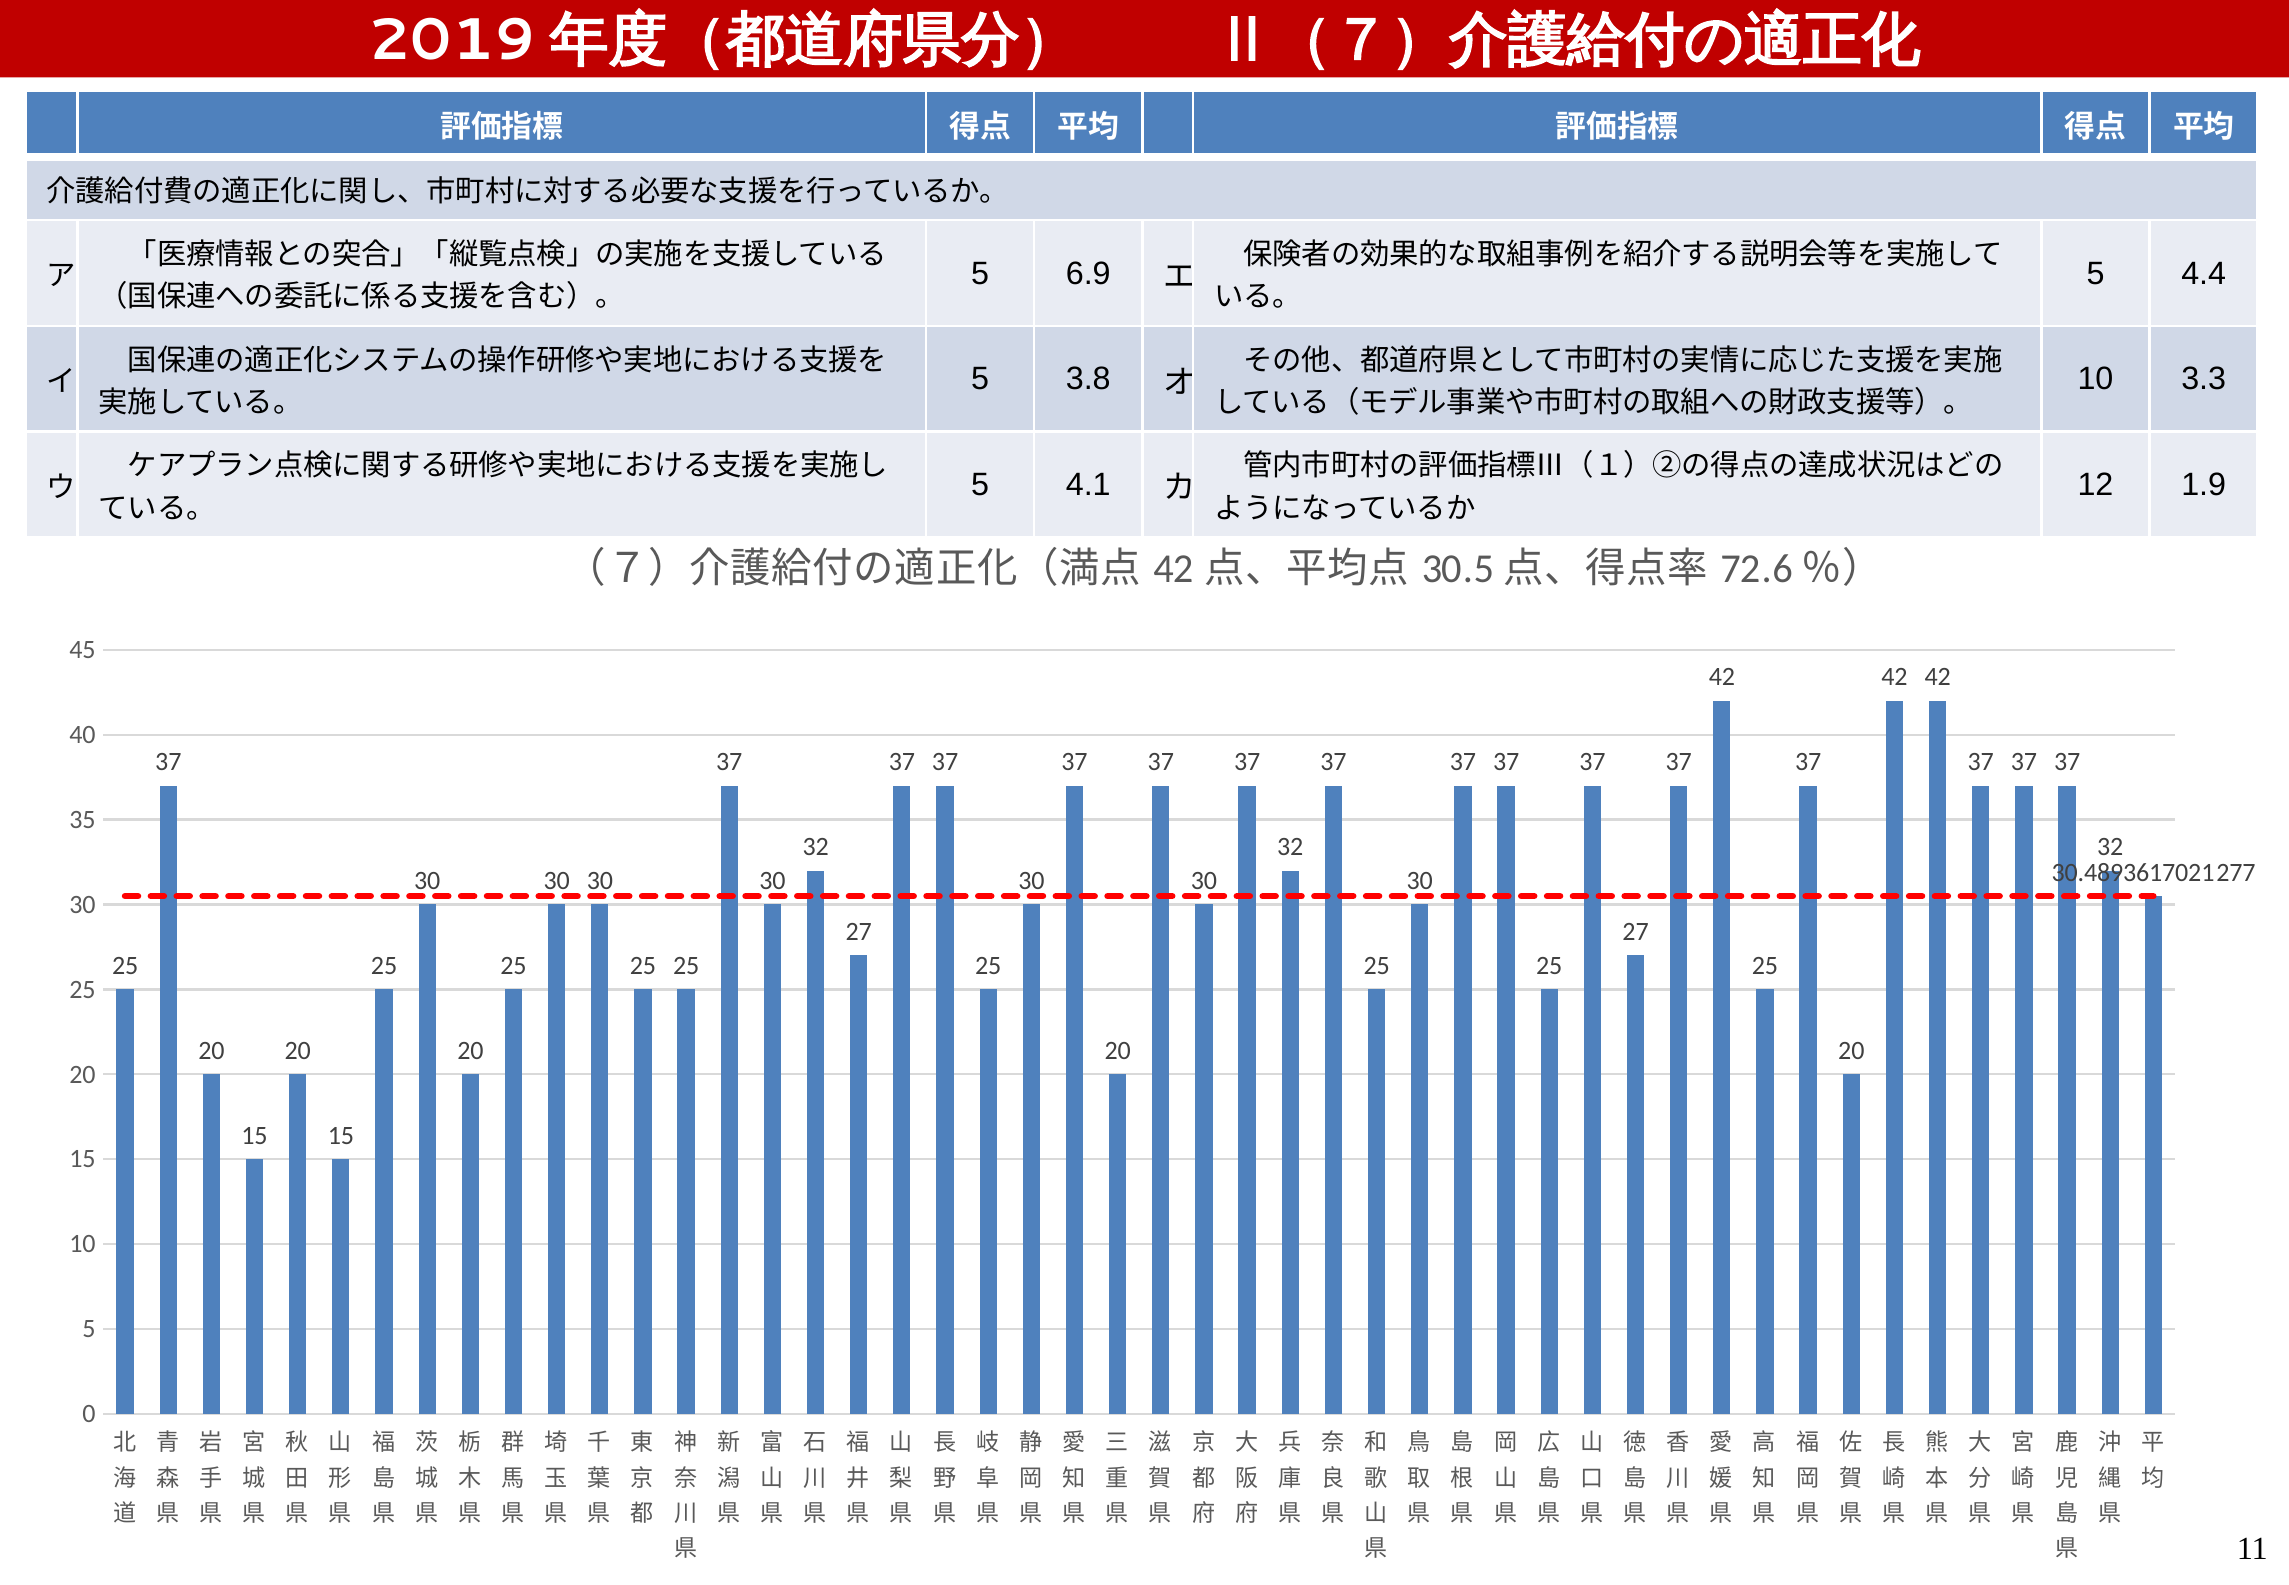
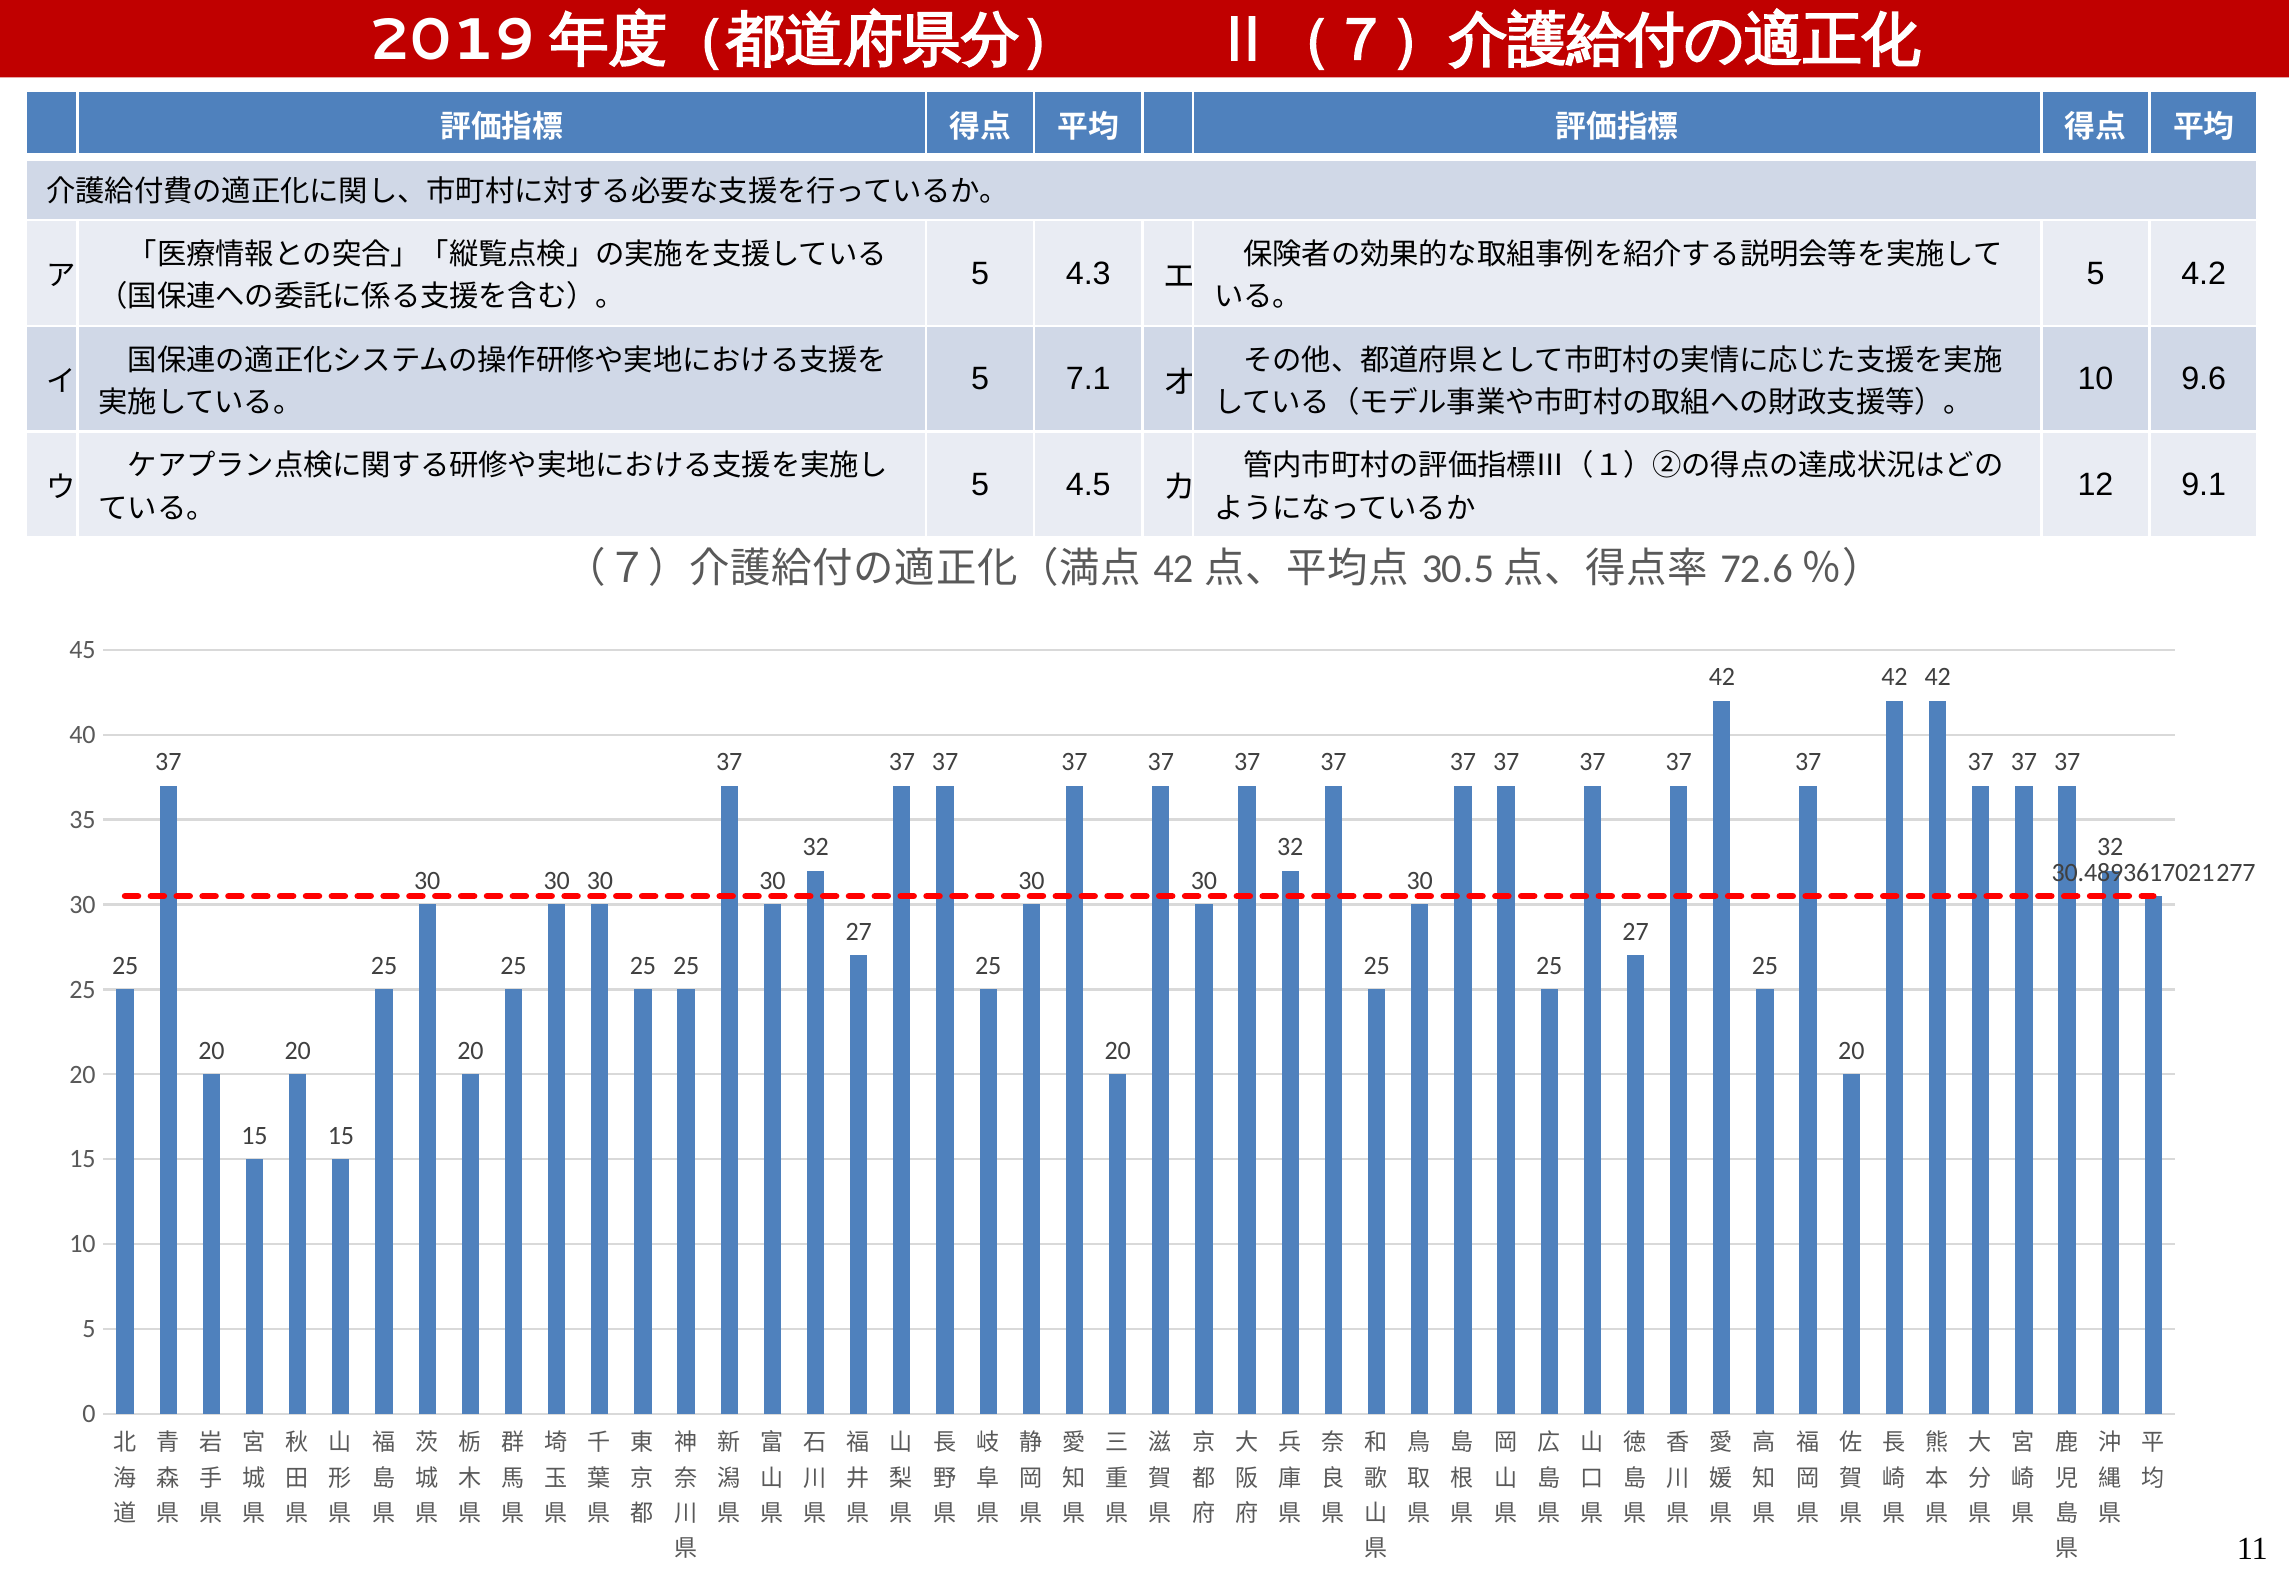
6.9: 6.9 -> 4.3
4.4: 4.4 -> 4.2
3.8: 3.8 -> 7.1
3.3: 3.3 -> 9.6
4.1: 4.1 -> 4.5
1.9: 1.9 -> 9.1
